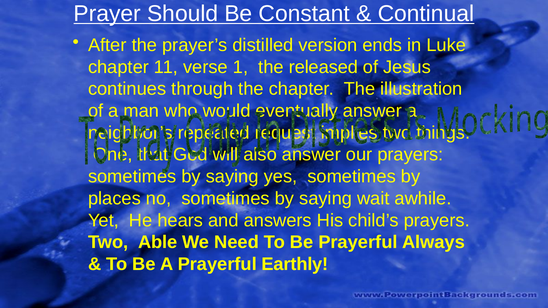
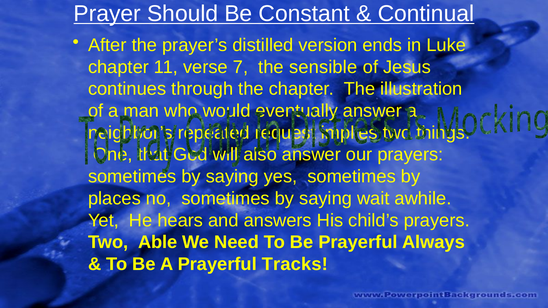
1: 1 -> 7
released: released -> sensible
Earthly: Earthly -> Tracks
